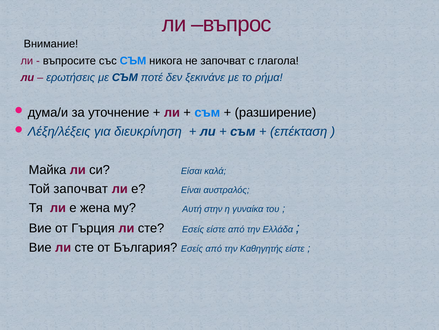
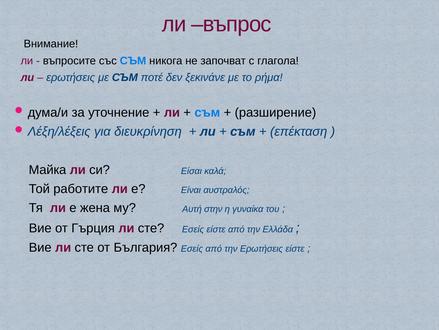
Той започват: започват -> работите
την Καθηγητής: Καθηγητής -> Ερωτήσεις
